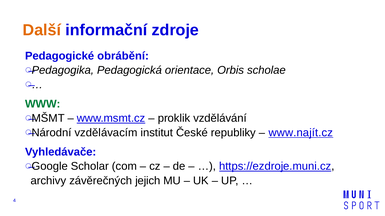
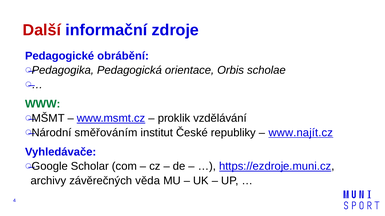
Další colour: orange -> red
vzdělávacím: vzdělávacím -> směřováním
jejich: jejich -> věda
